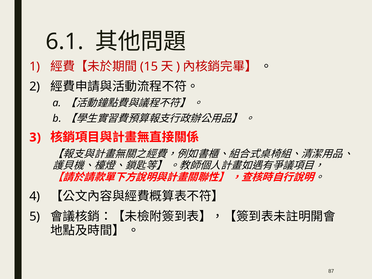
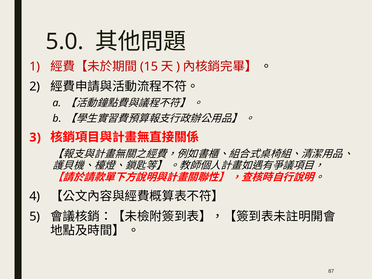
6.1: 6.1 -> 5.0
